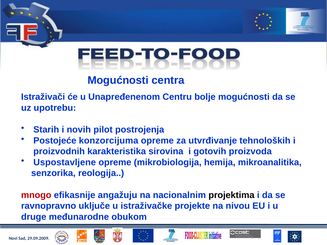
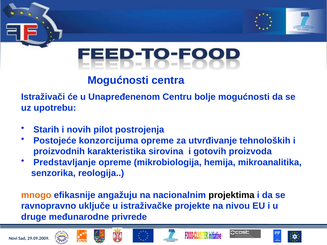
Uspostavljene: Uspostavljene -> Predstavljanje
mnogo colour: red -> orange
obukom: obukom -> privrede
